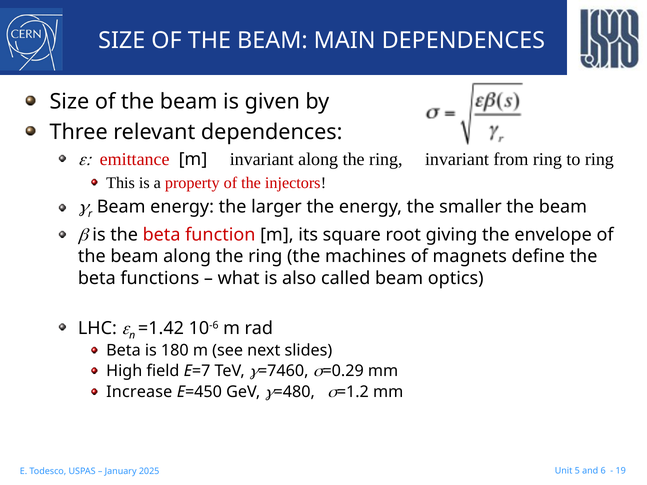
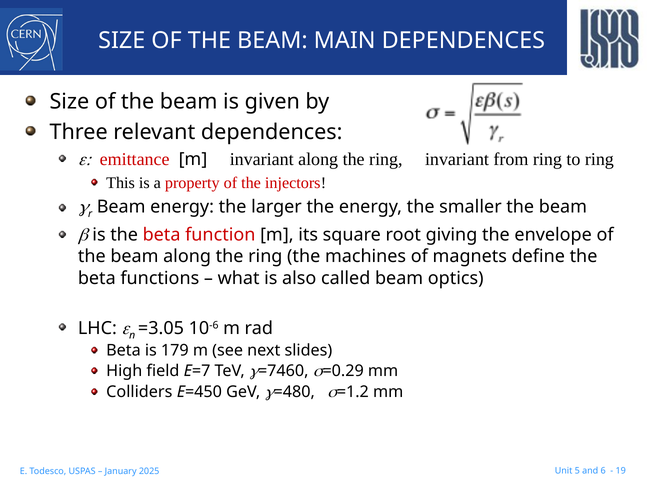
=1.42: =1.42 -> =3.05
180: 180 -> 179
Increase: Increase -> Colliders
